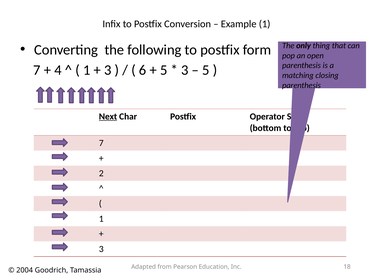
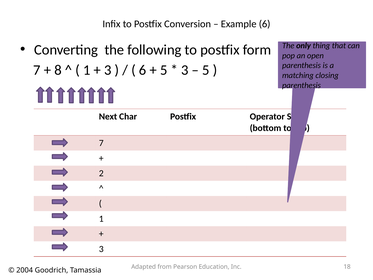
Example 1: 1 -> 6
4: 4 -> 8
Next underline: present -> none
